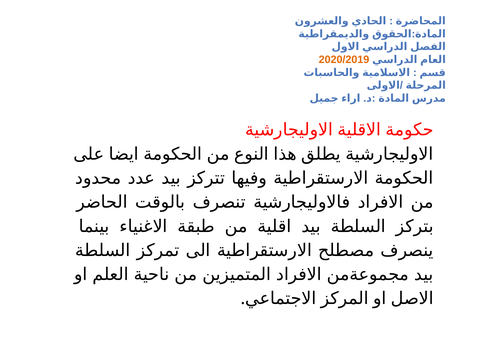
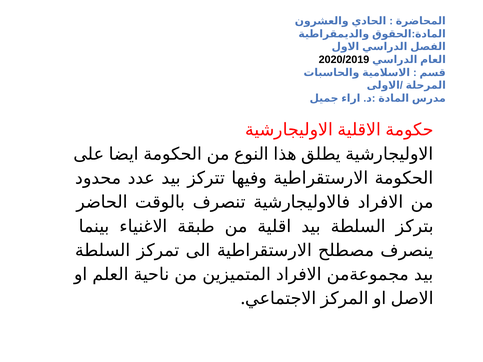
2020/2019 colour: orange -> black
